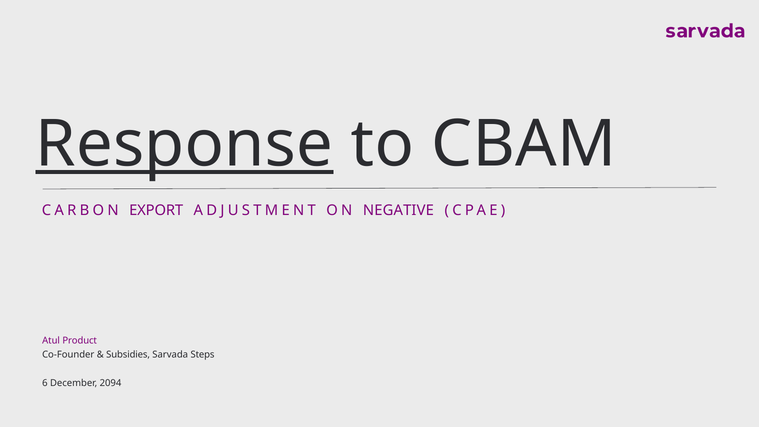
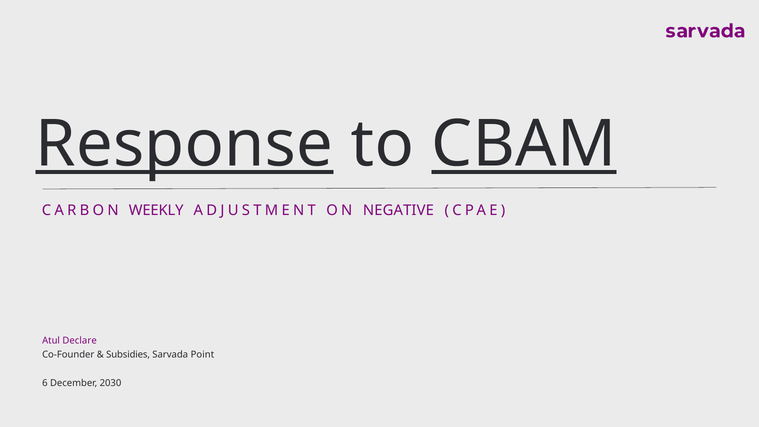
CBAM underline: none -> present
EXPORT: EXPORT -> WEEKLY
Product: Product -> Declare
Steps: Steps -> Point
2094: 2094 -> 2030
